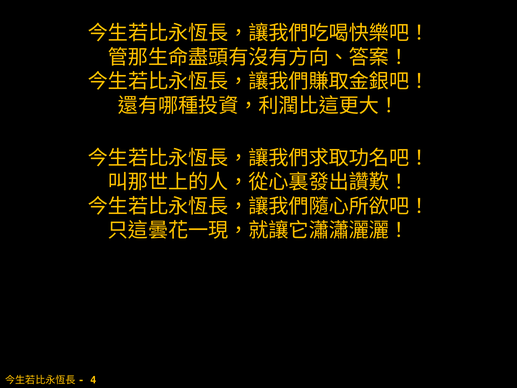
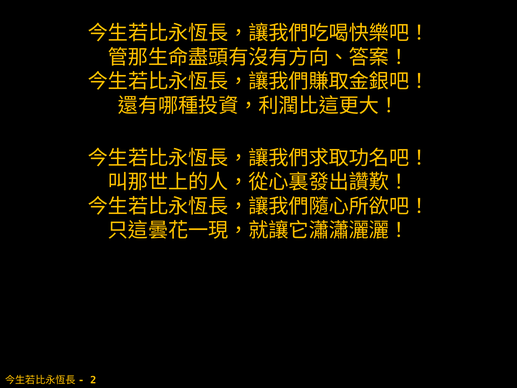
4: 4 -> 2
